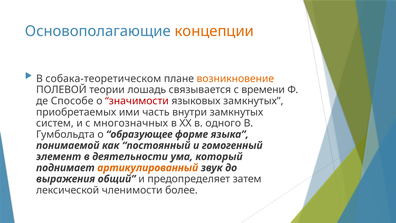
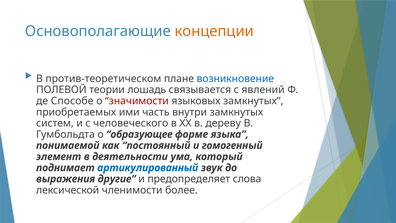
собака-теоретическом: собака-теоретическом -> против-теоретическом
возникновение colour: orange -> blue
времени: времени -> явлений
многозначных: многозначных -> человеческого
одного: одного -> дереву
артикулированный colour: orange -> blue
общий: общий -> другие
затем: затем -> слова
